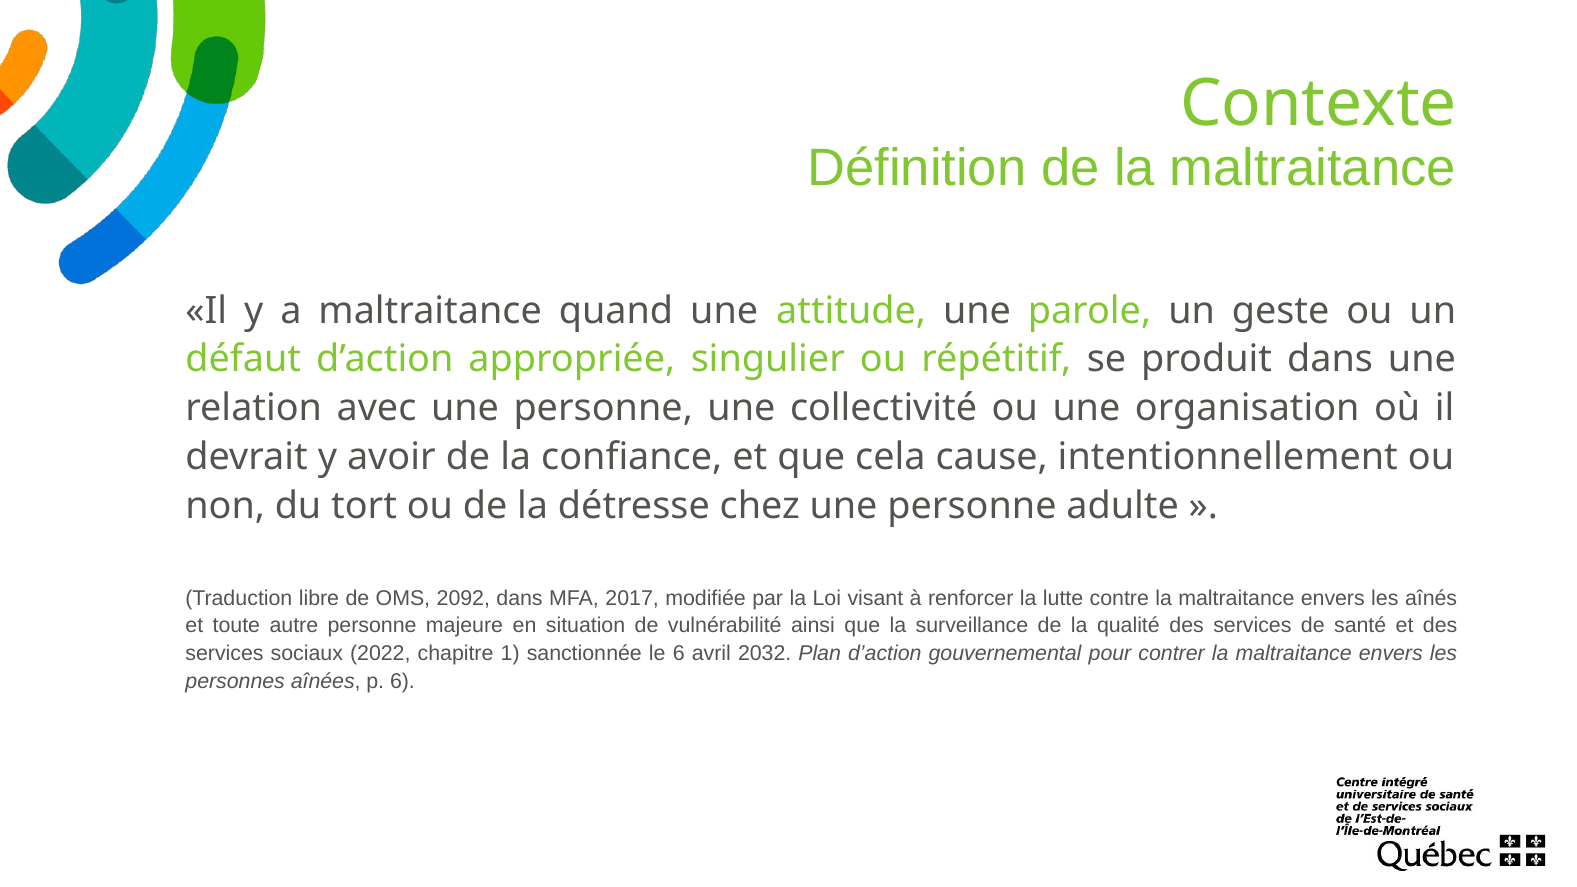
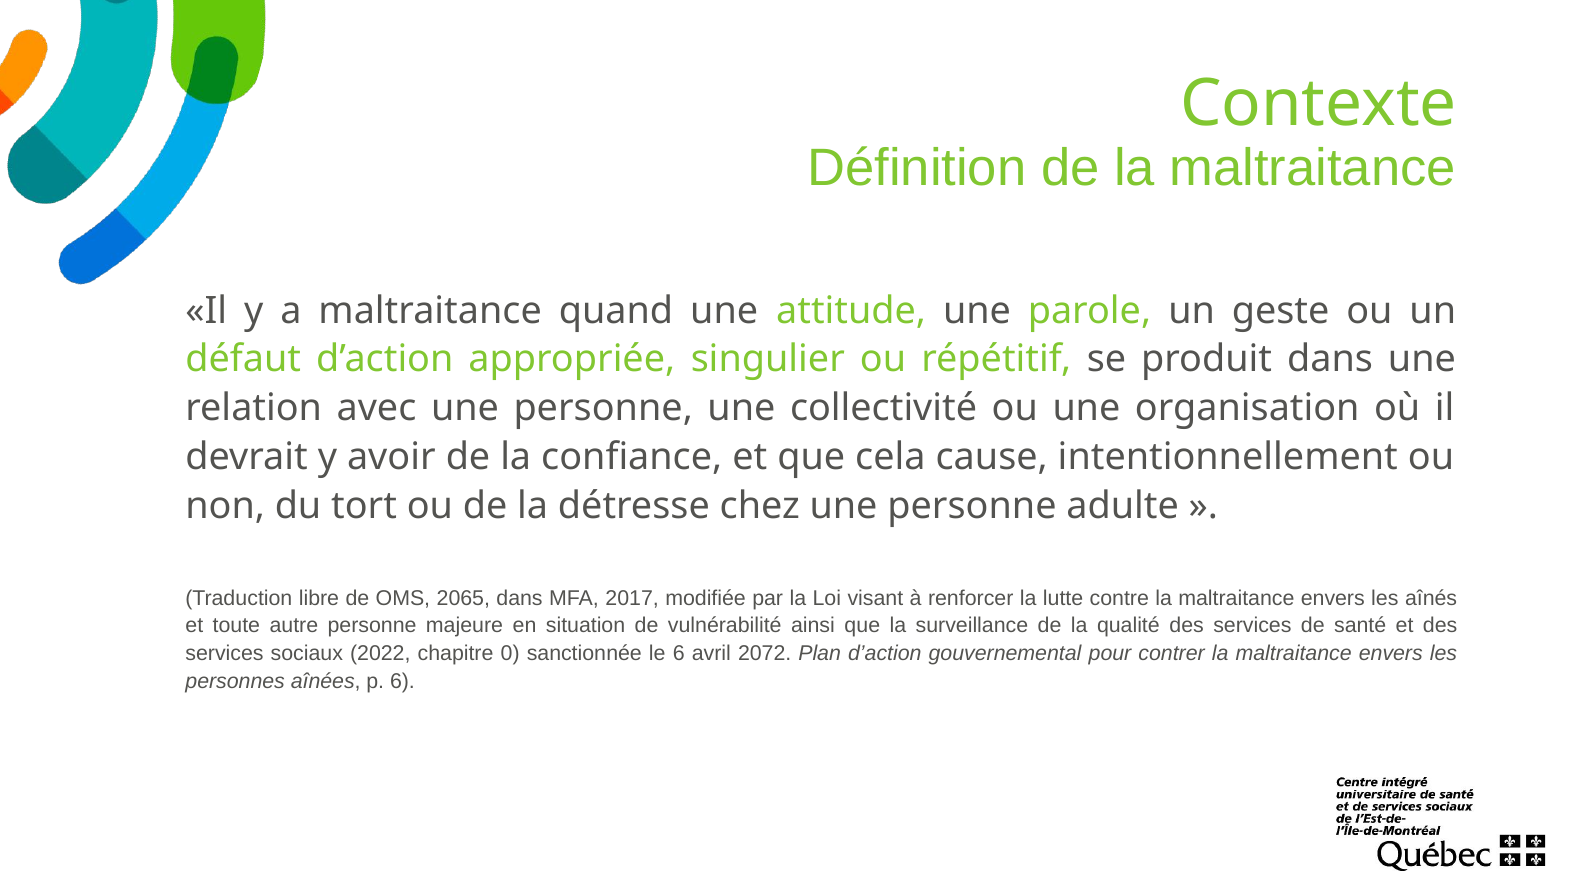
2092: 2092 -> 2065
1: 1 -> 0
2032: 2032 -> 2072
